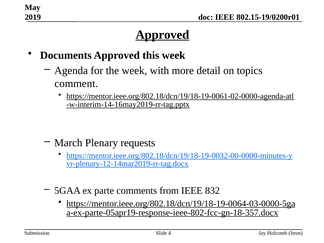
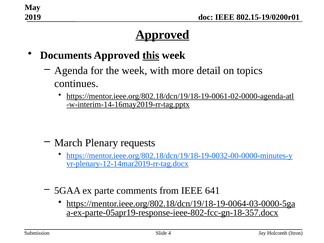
this underline: none -> present
comment: comment -> continues
832: 832 -> 641
